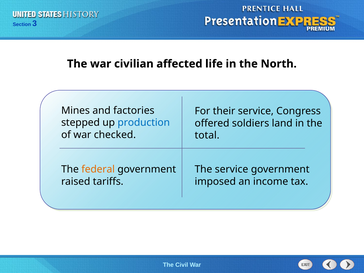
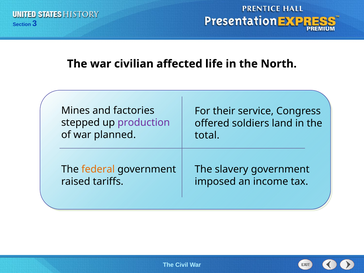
production colour: blue -> purple
checked: checked -> planned
The service: service -> slavery
